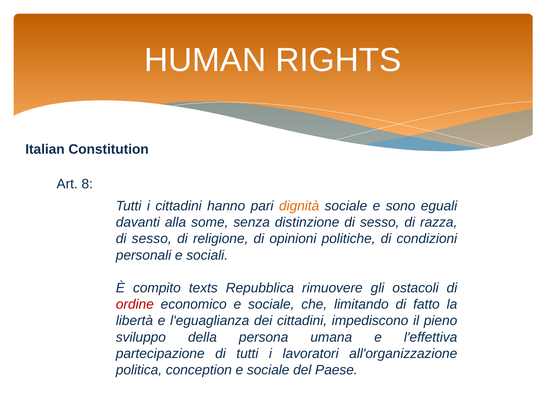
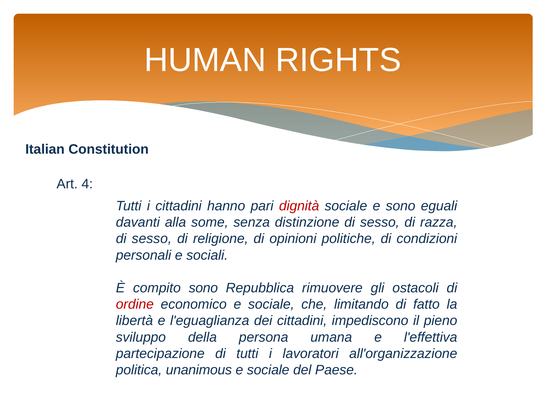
8: 8 -> 4
dignità colour: orange -> red
compito texts: texts -> sono
conception: conception -> unanimous
